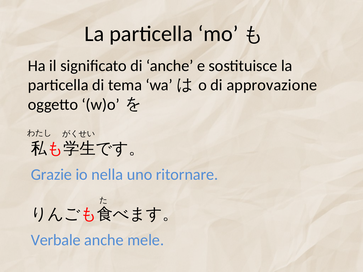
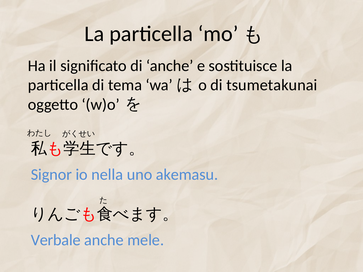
approvazione: approvazione -> tsumetakunai
Grazie: Grazie -> Signor
ritornare: ritornare -> akemasu
